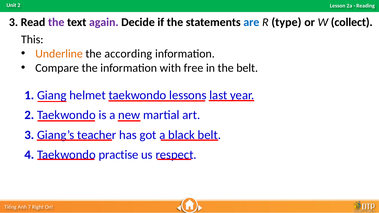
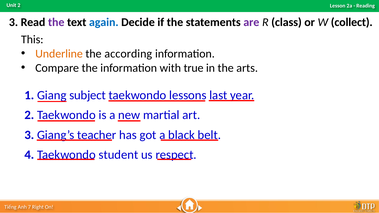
again colour: purple -> blue
are colour: blue -> purple
type: type -> class
free: free -> true
the belt: belt -> arts
helmet: helmet -> subject
practise: practise -> student
